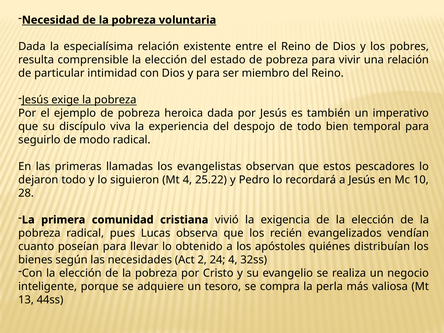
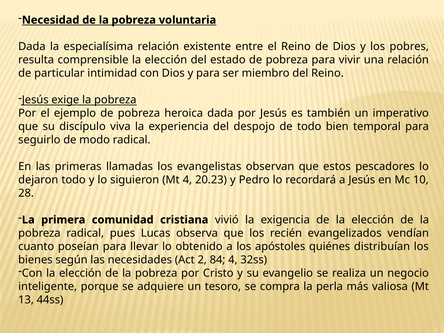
25.22: 25.22 -> 20.23
24: 24 -> 84
